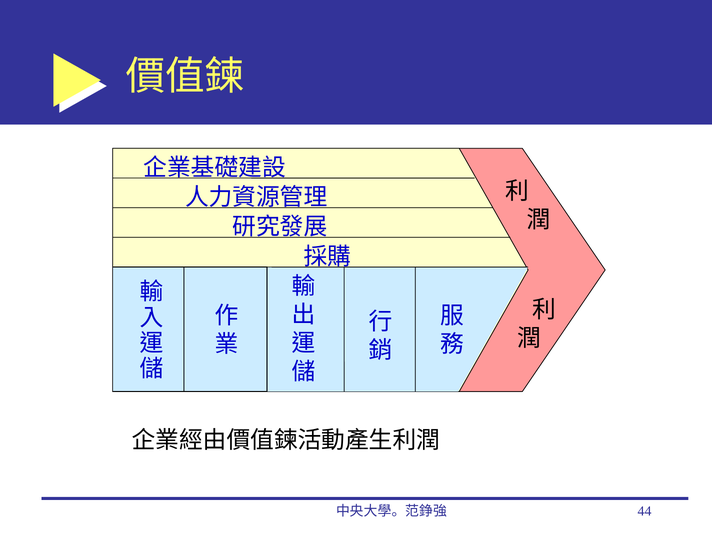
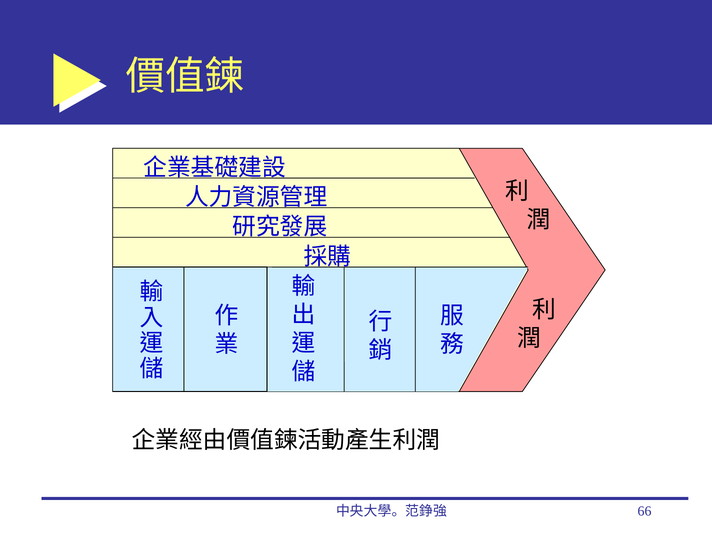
44: 44 -> 66
